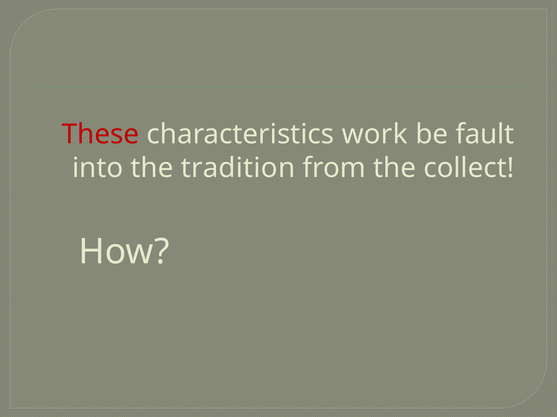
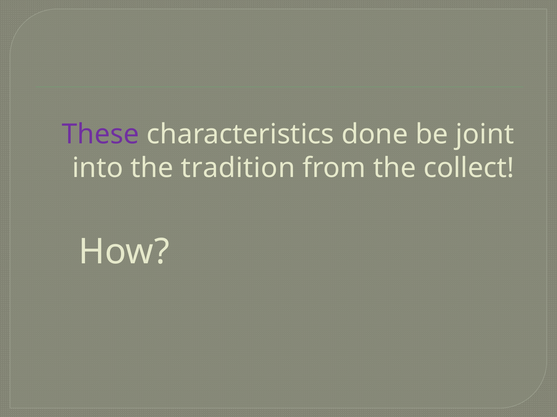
These colour: red -> purple
work: work -> done
fault: fault -> joint
